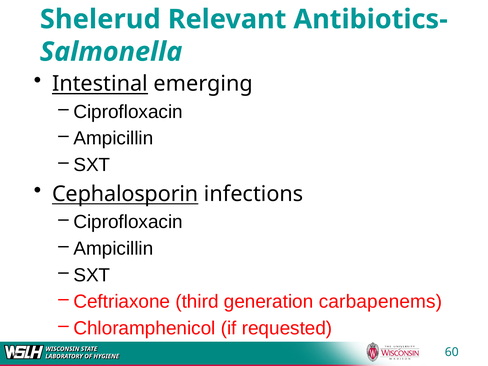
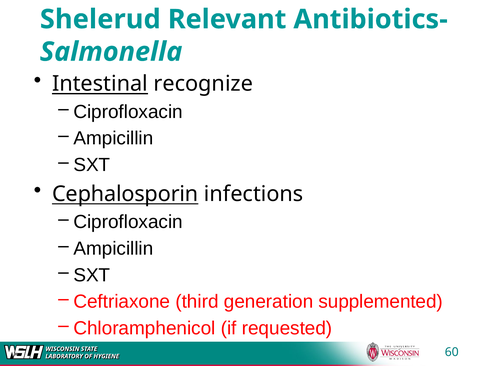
emerging: emerging -> recognize
carbapenems: carbapenems -> supplemented
